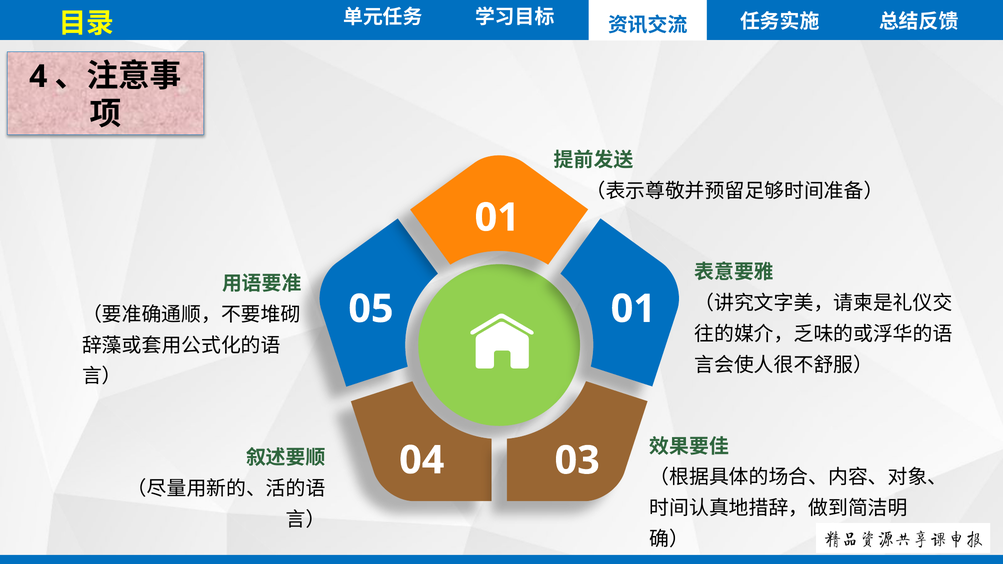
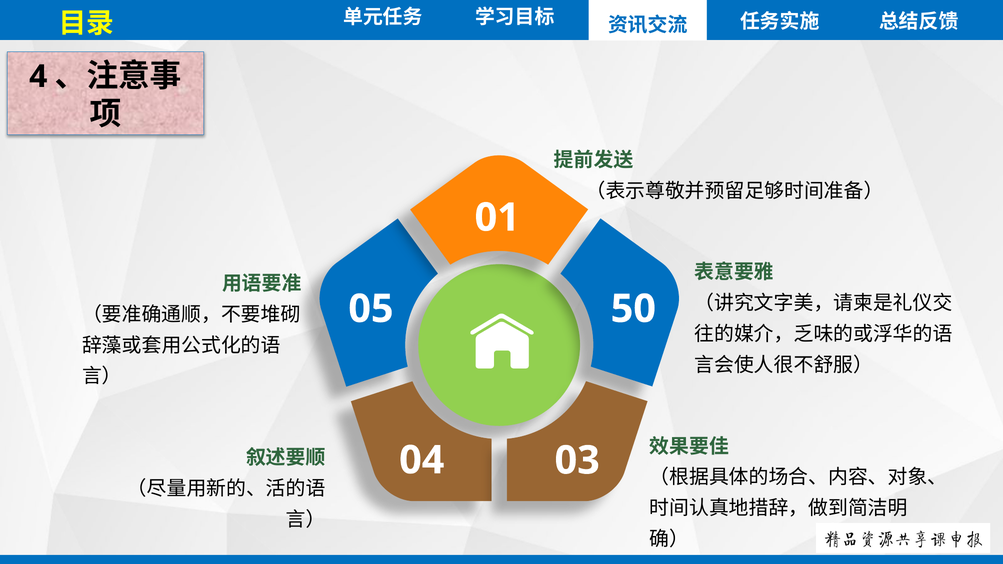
05 01: 01 -> 50
